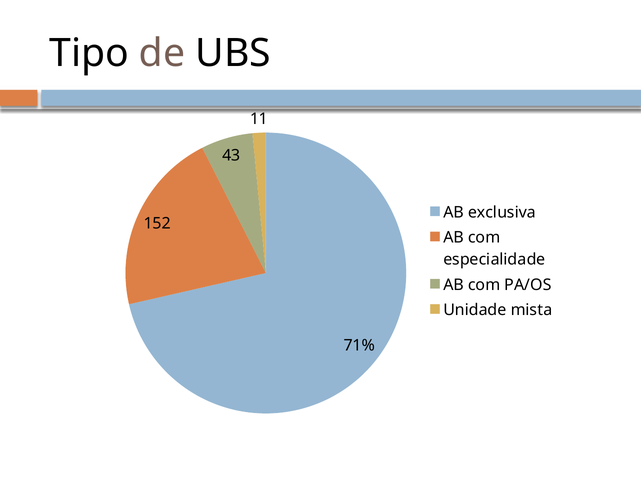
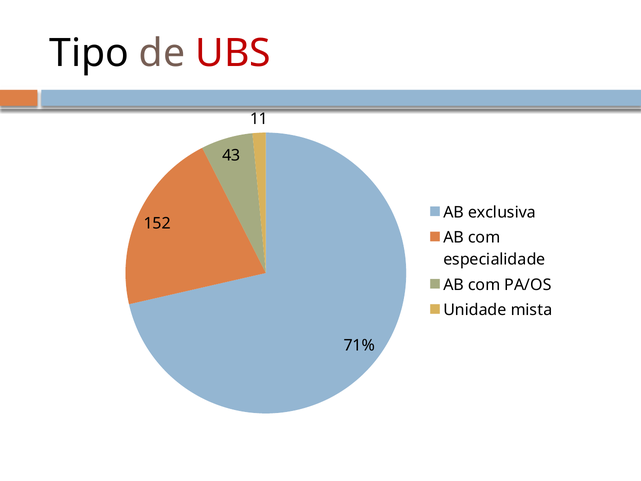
UBS colour: black -> red
